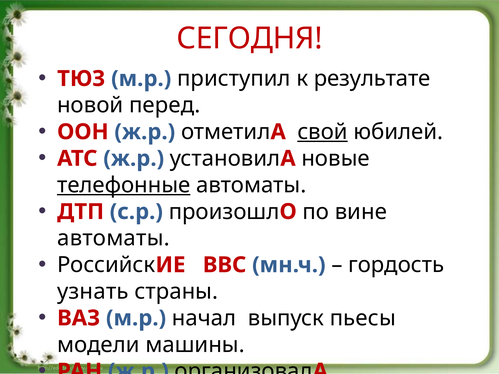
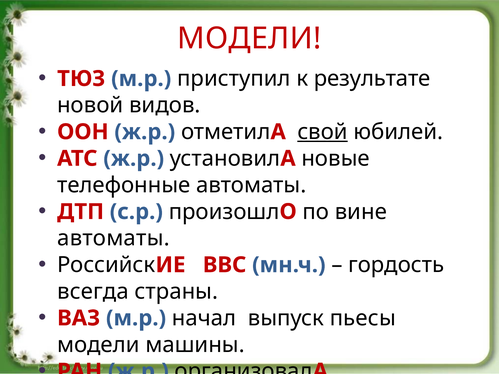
СЕГОДНЯ at (250, 38): СЕГОДНЯ -> МОДЕЛИ
перед: перед -> видов
телефонные underline: present -> none
узнать: узнать -> всегда
